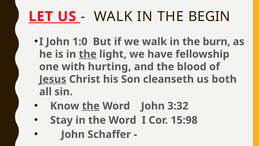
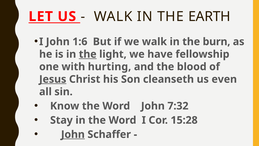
BEGIN: BEGIN -> EARTH
1:0: 1:0 -> 1:6
both: both -> even
the at (91, 106) underline: present -> none
3:32: 3:32 -> 7:32
15:98: 15:98 -> 15:28
John at (73, 134) underline: none -> present
